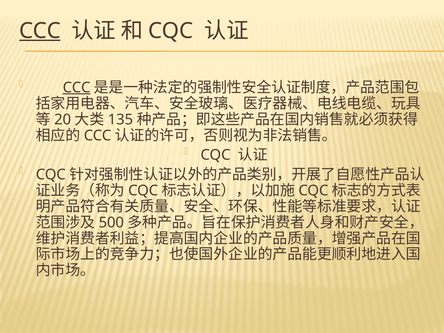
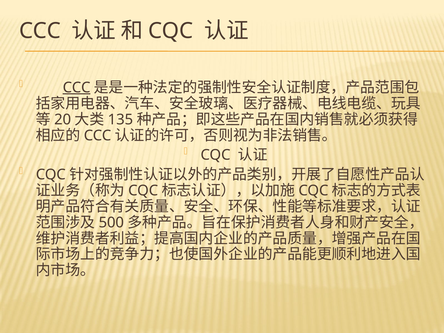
CCC at (40, 31) underline: present -> none
